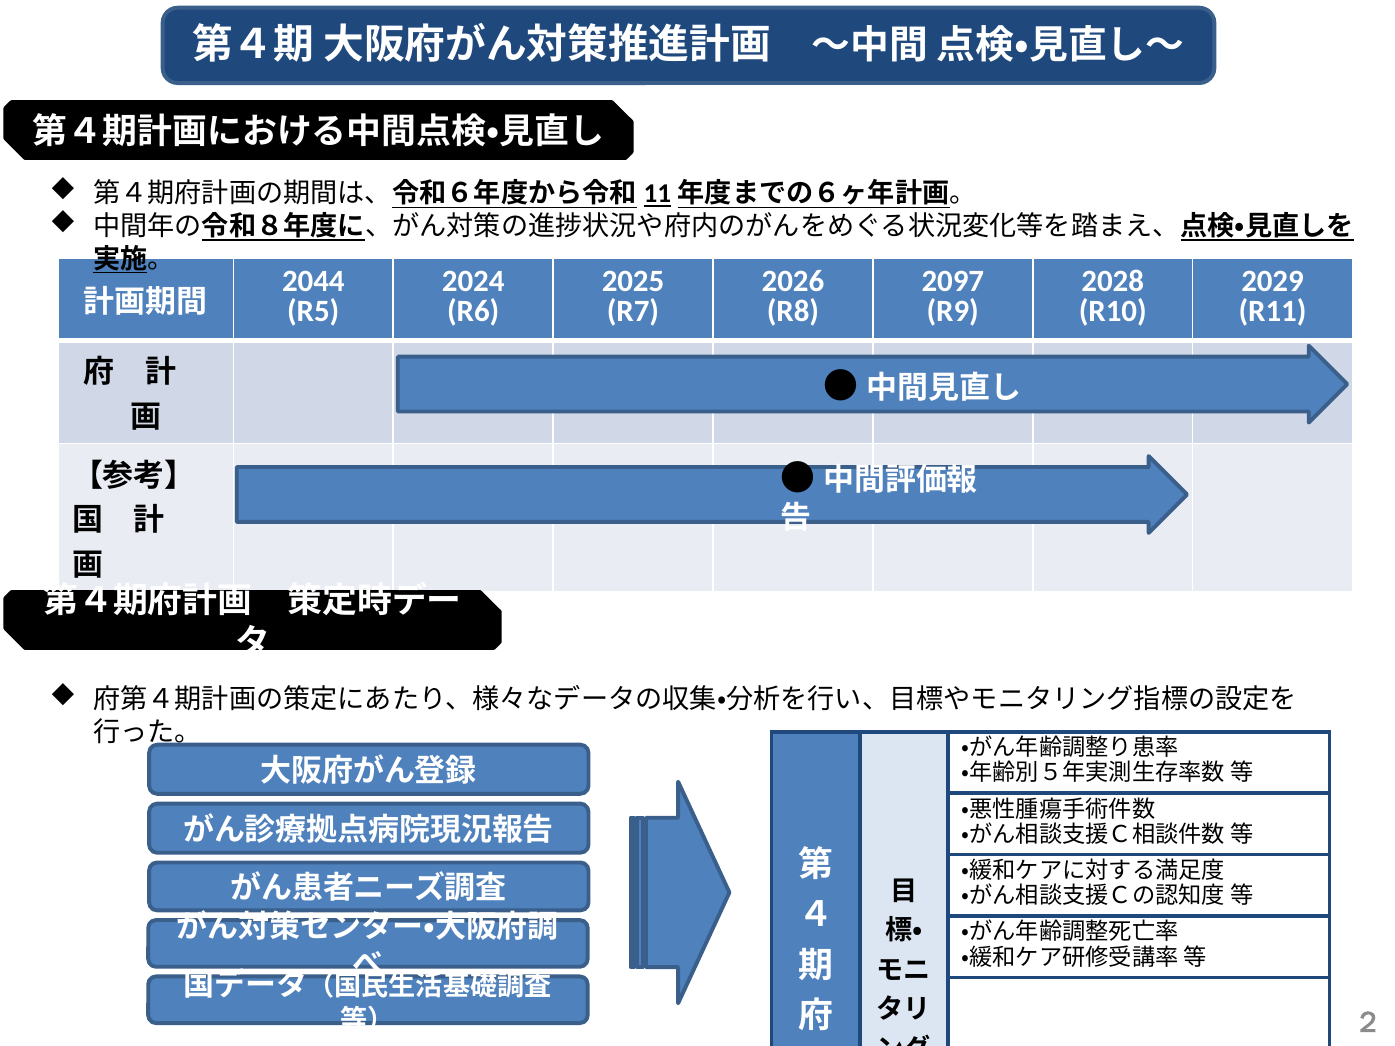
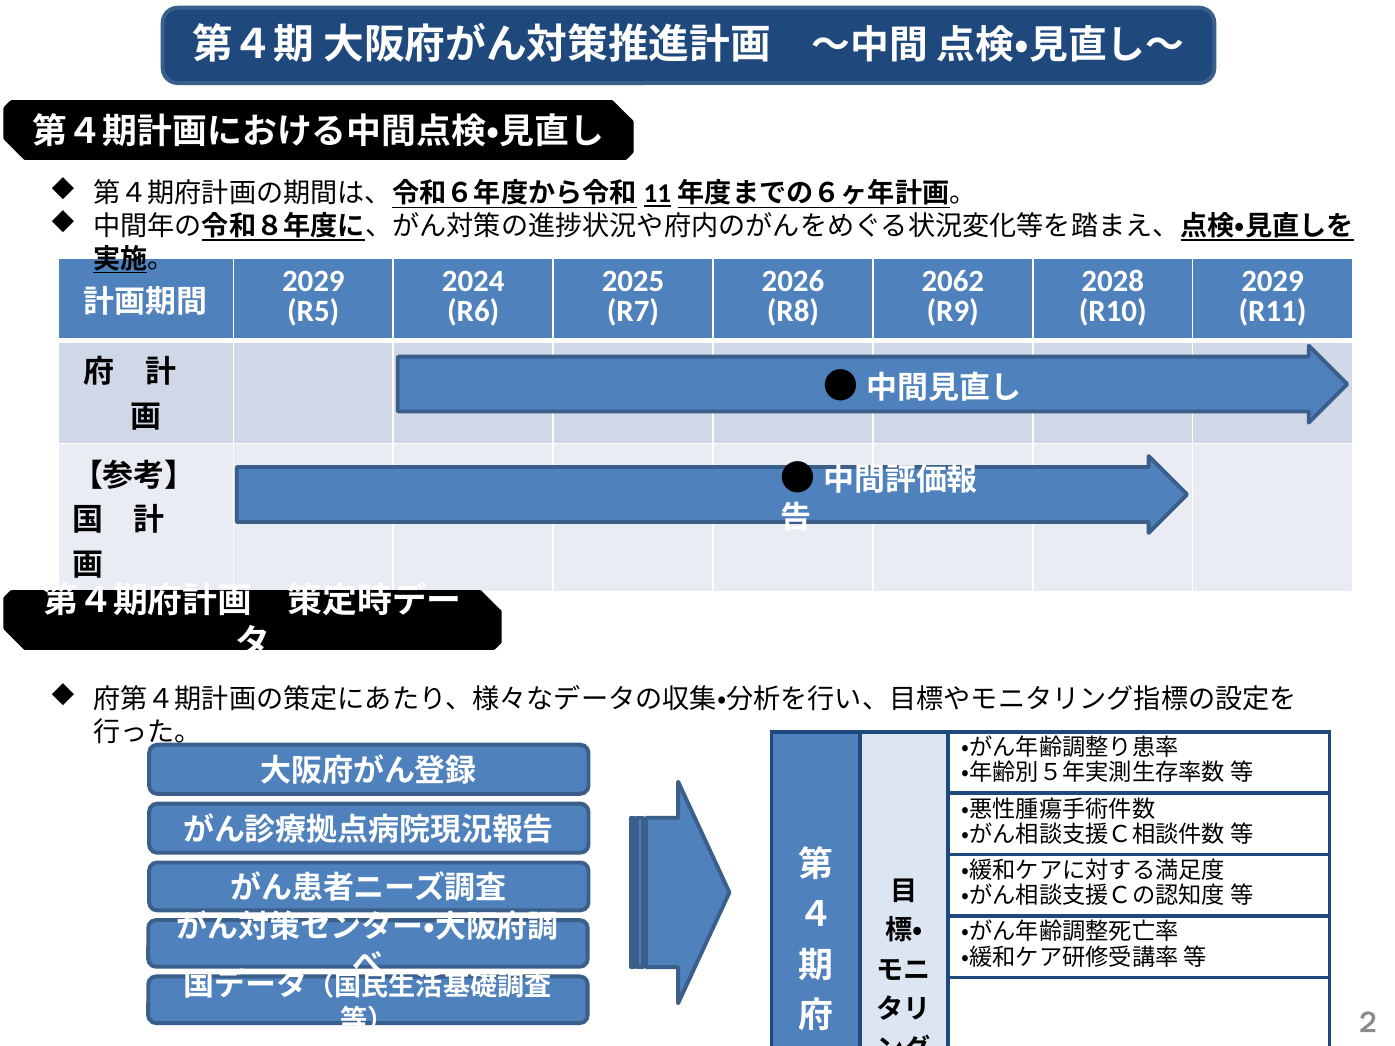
2044 at (313, 281): 2044 -> 2029
2097: 2097 -> 2062
